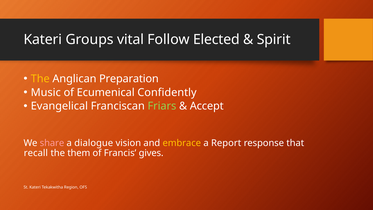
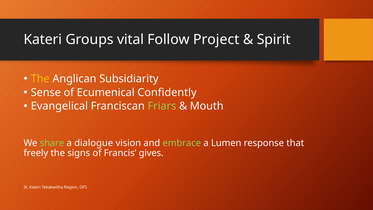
Elected: Elected -> Project
Preparation: Preparation -> Subsidiarity
Music: Music -> Sense
Accept: Accept -> Mouth
share colour: pink -> light green
embrace colour: yellow -> light green
Report: Report -> Lumen
recall: recall -> freely
them: them -> signs
